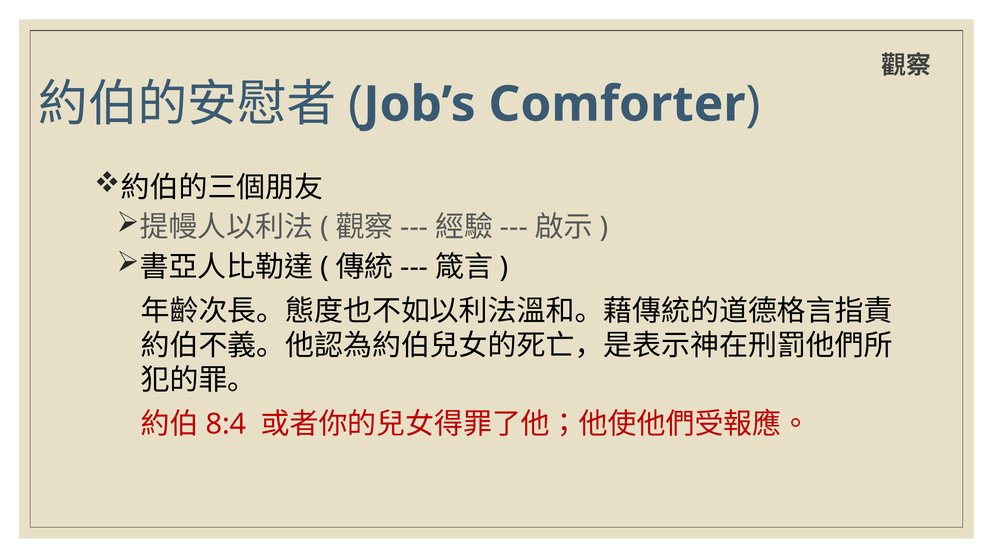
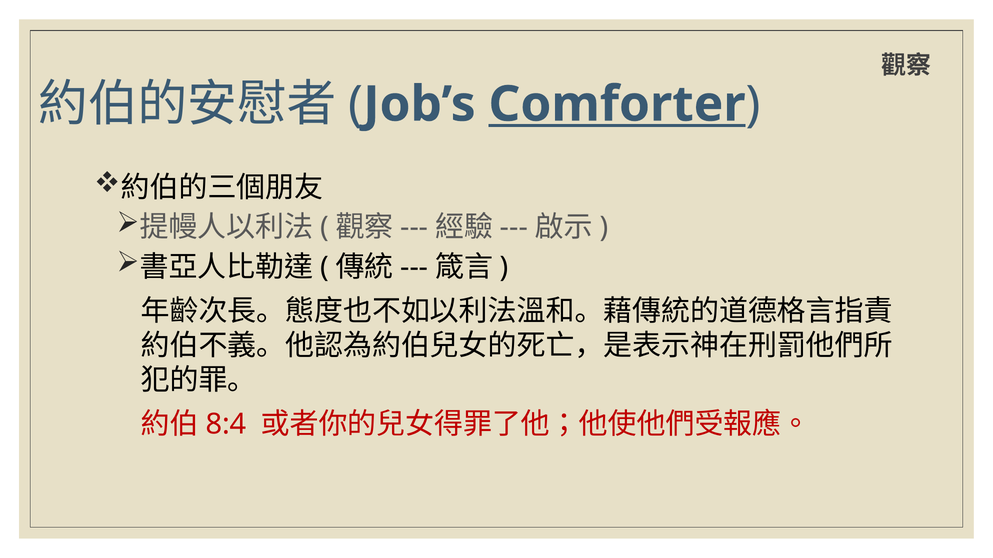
Comforter underline: none -> present
